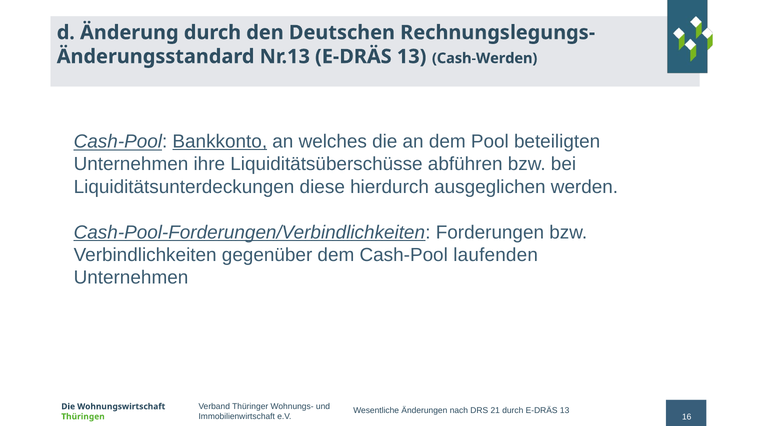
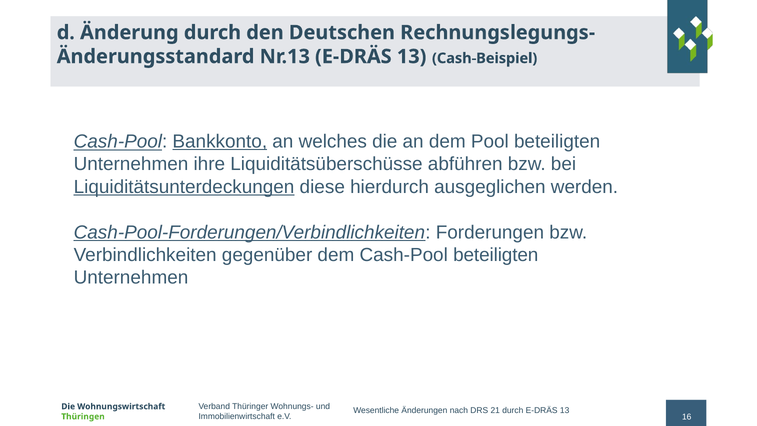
Cash-Werden: Cash-Werden -> Cash-Beispiel
Liquiditätsunterdeckungen underline: none -> present
Cash-Pool laufenden: laufenden -> beteiligten
